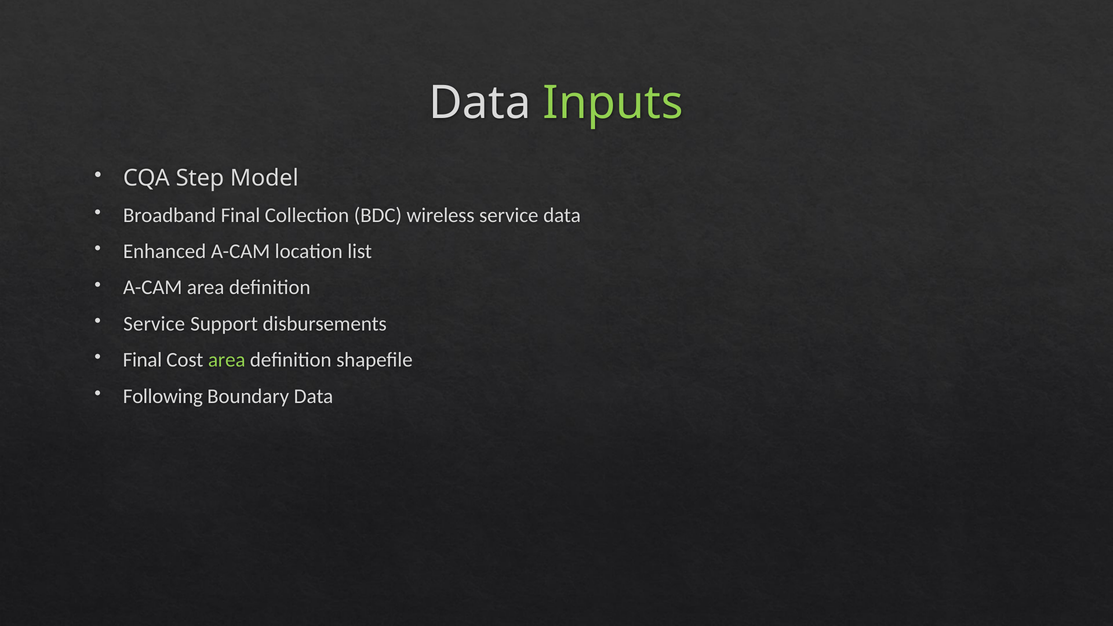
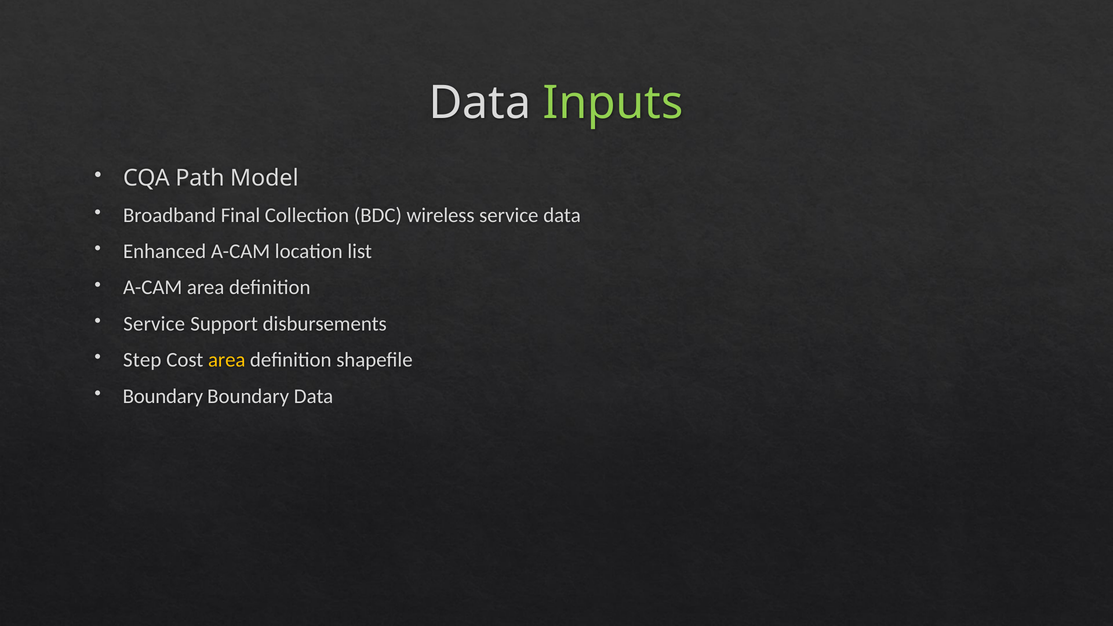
Step: Step -> Path
Final at (142, 360): Final -> Step
area at (227, 360) colour: light green -> yellow
Following at (163, 396): Following -> Boundary
